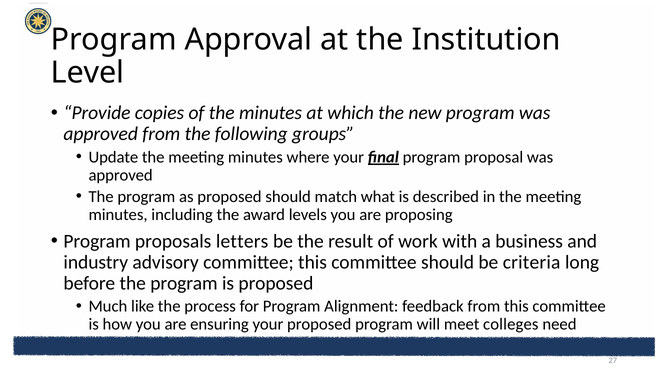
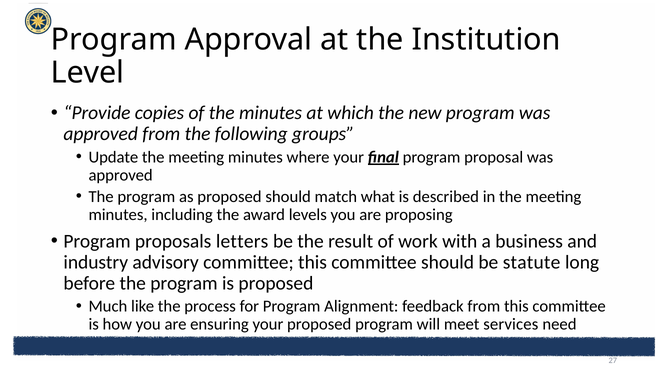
criteria: criteria -> statute
colleges: colleges -> services
